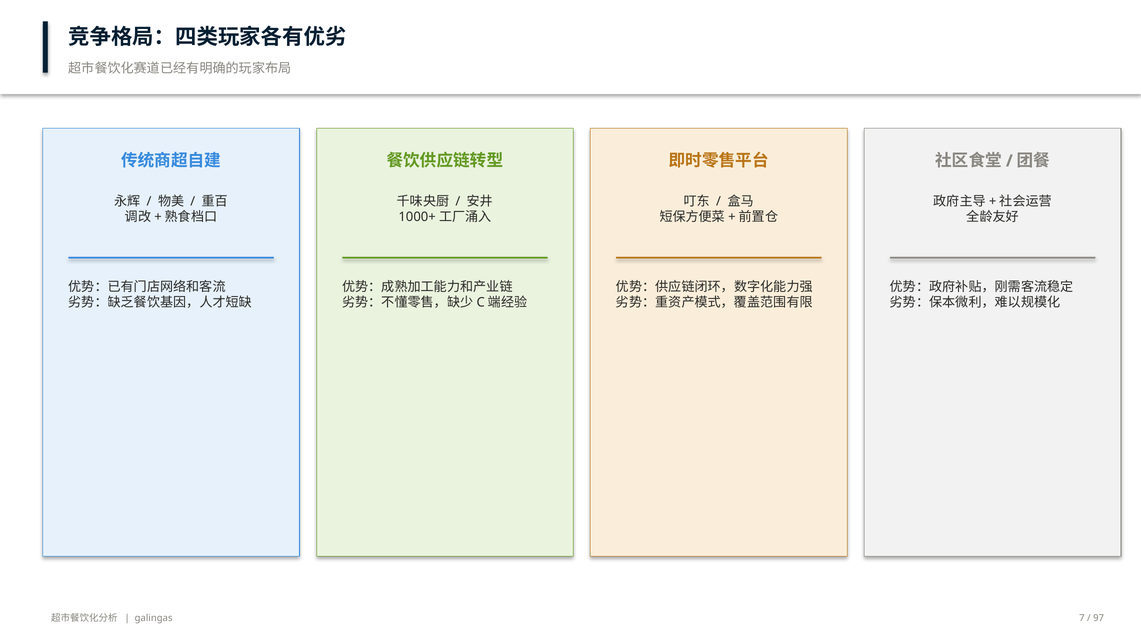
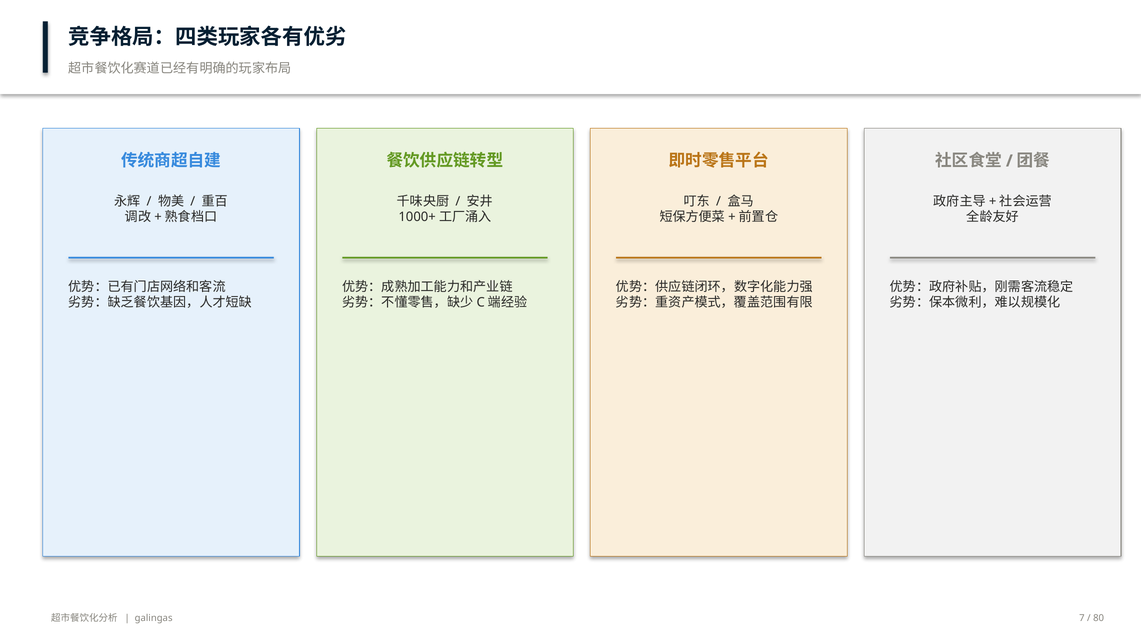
97: 97 -> 80
